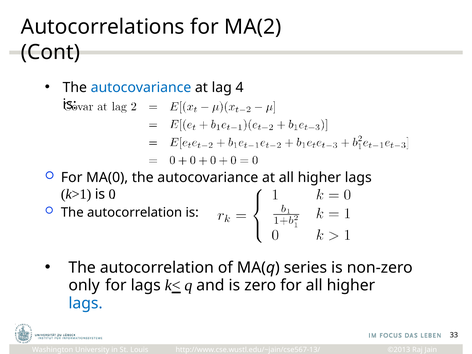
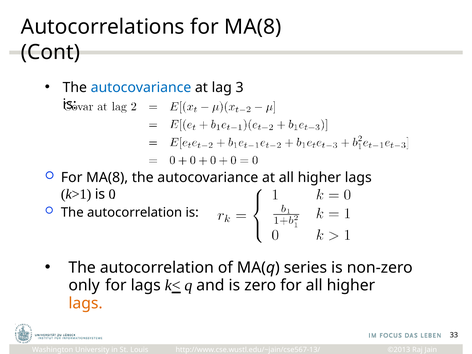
Autocorrelations for MA(2: MA(2 -> MA(8
4: 4 -> 3
MA(0 at (107, 178): MA(0 -> MA(8
lags at (86, 303) colour: blue -> orange
